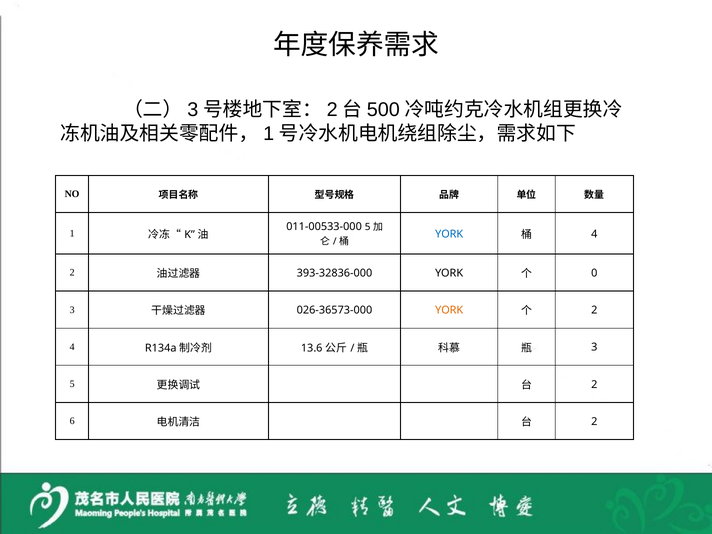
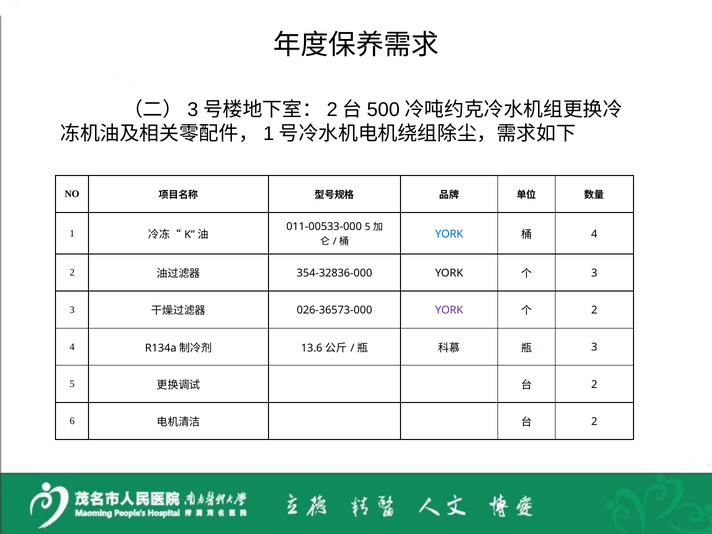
393-32836-000: 393-32836-000 -> 354-32836-000
0 at (594, 273): 0 -> 3
YORK at (449, 310) colour: orange -> purple
